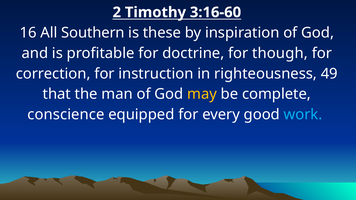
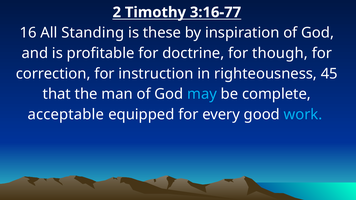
3:16-60: 3:16-60 -> 3:16-77
Southern: Southern -> Standing
49: 49 -> 45
may colour: yellow -> light blue
conscience: conscience -> acceptable
